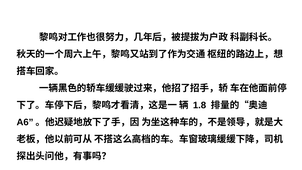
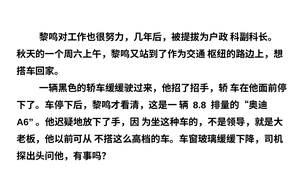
1.8: 1.8 -> 8.8
